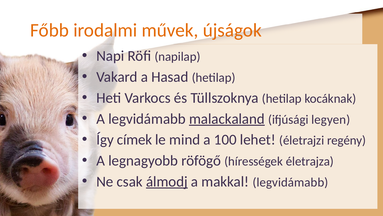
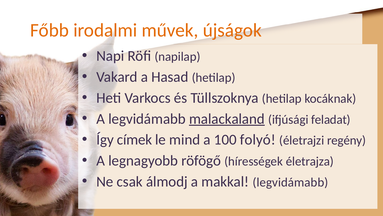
legyen: legyen -> feladat
lehet: lehet -> folyó
álmodj underline: present -> none
